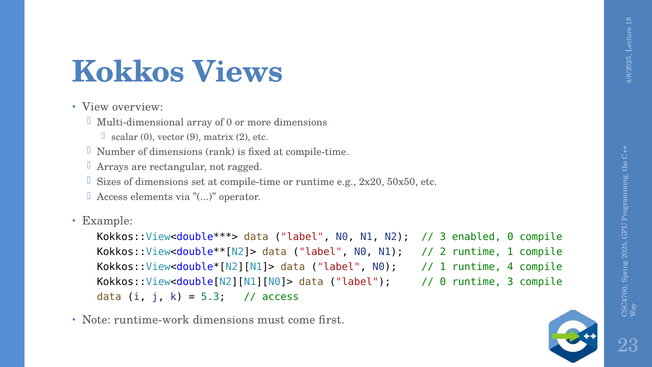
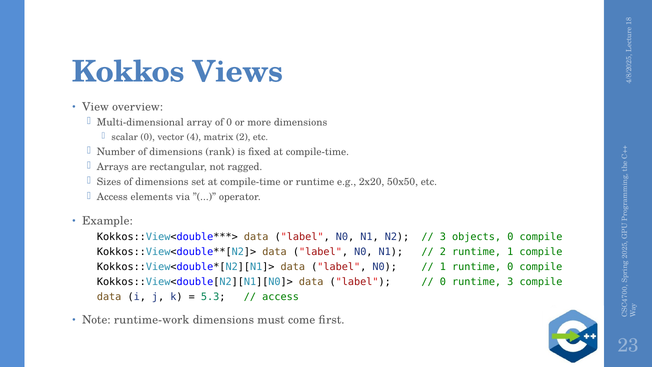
vector 9: 9 -> 4
enabled: enabled -> objects
runtime 4: 4 -> 0
